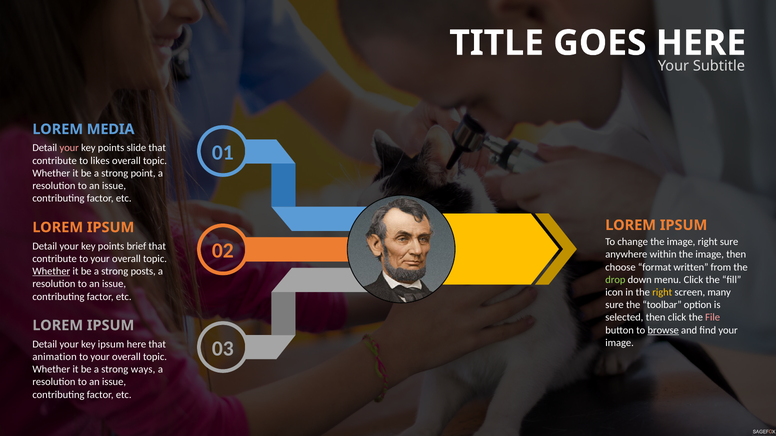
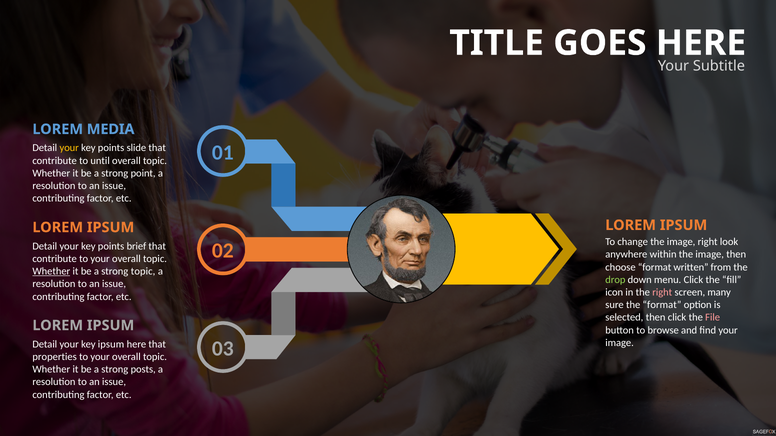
your at (69, 148) colour: pink -> yellow
likes: likes -> until
right sure: sure -> look
strong posts: posts -> topic
right at (662, 293) colour: yellow -> pink
the toolbar: toolbar -> format
browse underline: present -> none
animation: animation -> properties
ways: ways -> posts
